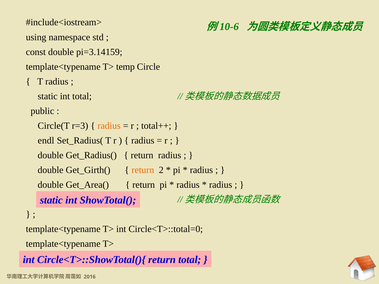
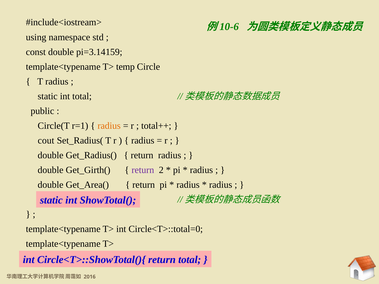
r=3: r=3 -> r=1
endl: endl -> cout
return at (143, 170) colour: orange -> purple
